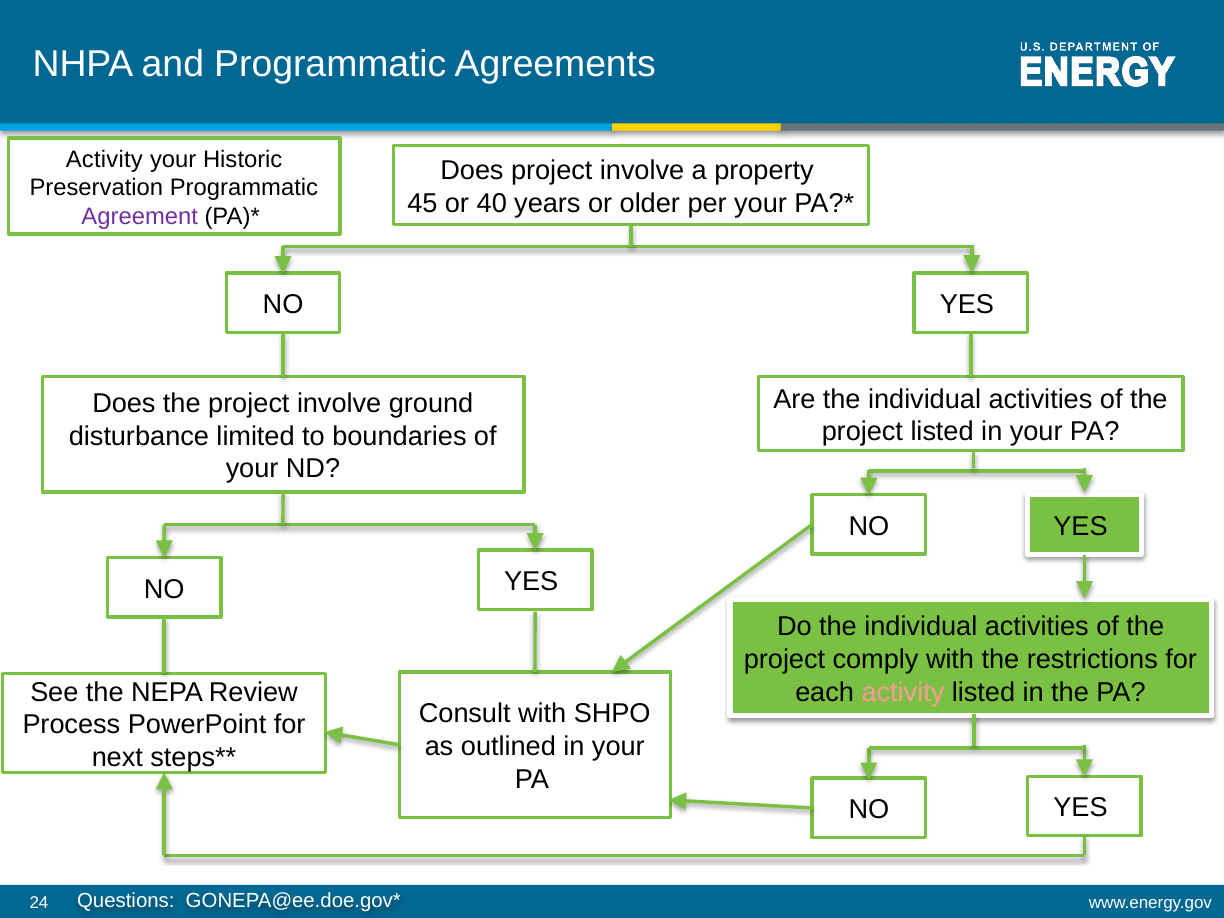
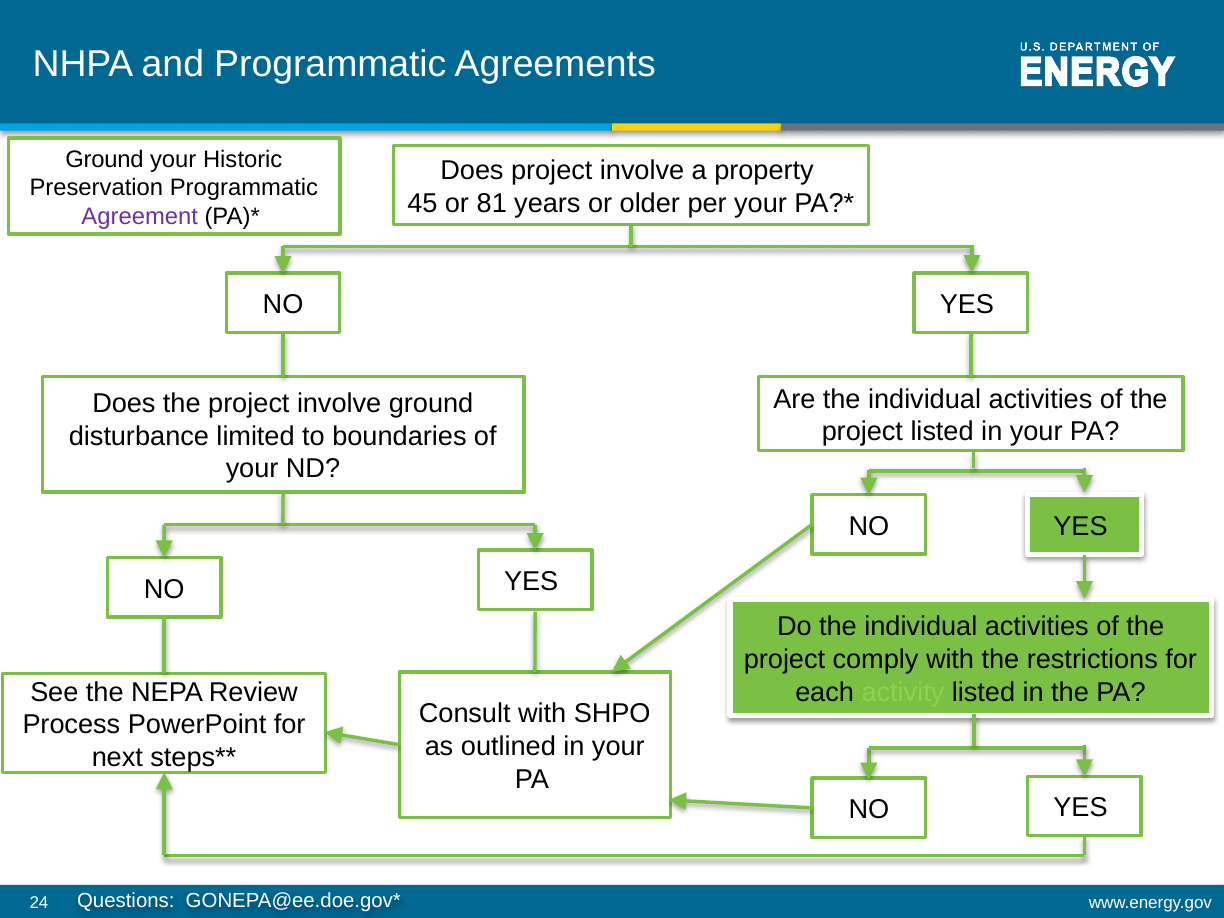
Activity at (104, 159): Activity -> Ground
40: 40 -> 81
activity at (903, 692) colour: pink -> light green
